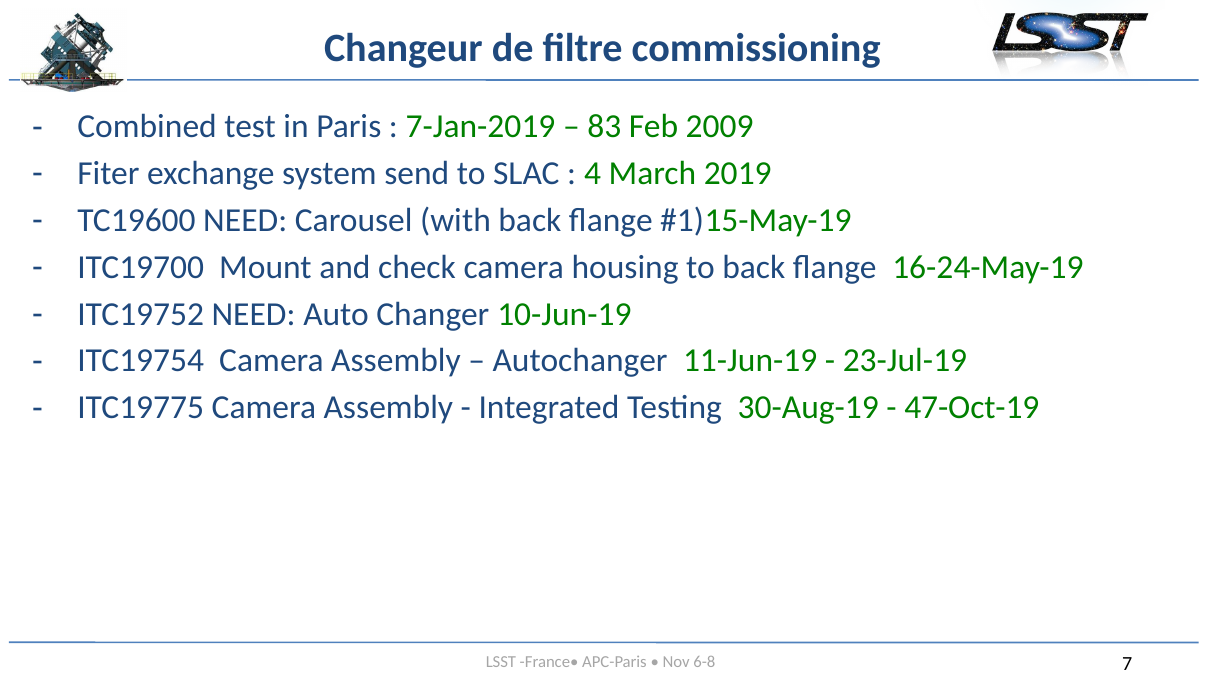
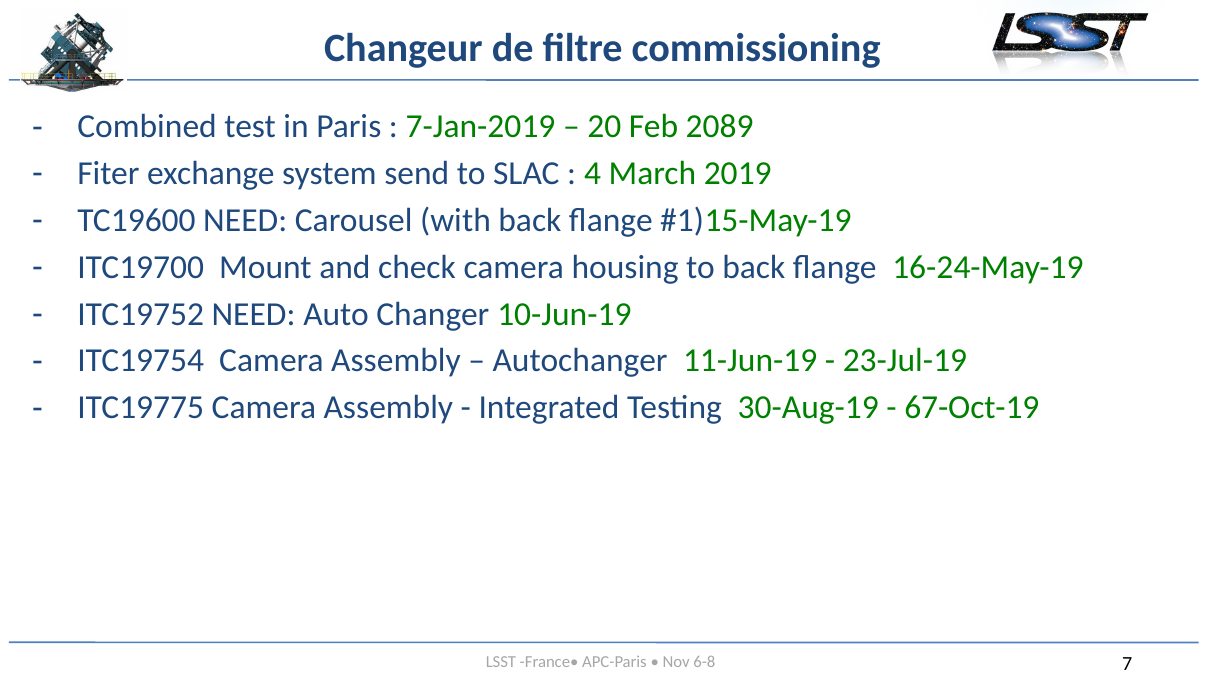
83: 83 -> 20
2009: 2009 -> 2089
47-Oct-19: 47-Oct-19 -> 67-Oct-19
